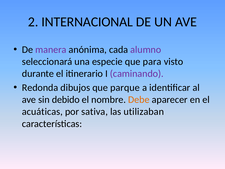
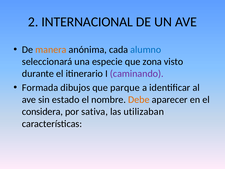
manera colour: purple -> orange
alumno colour: purple -> blue
para: para -> zona
Redonda: Redonda -> Formada
debido: debido -> estado
acuáticas: acuáticas -> considera
